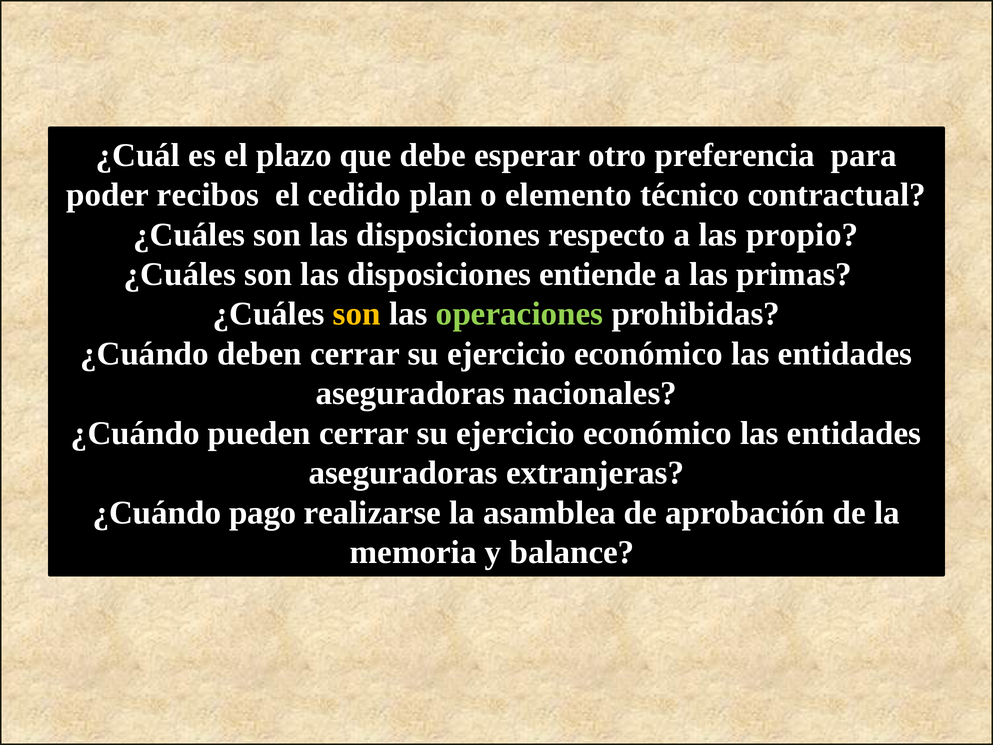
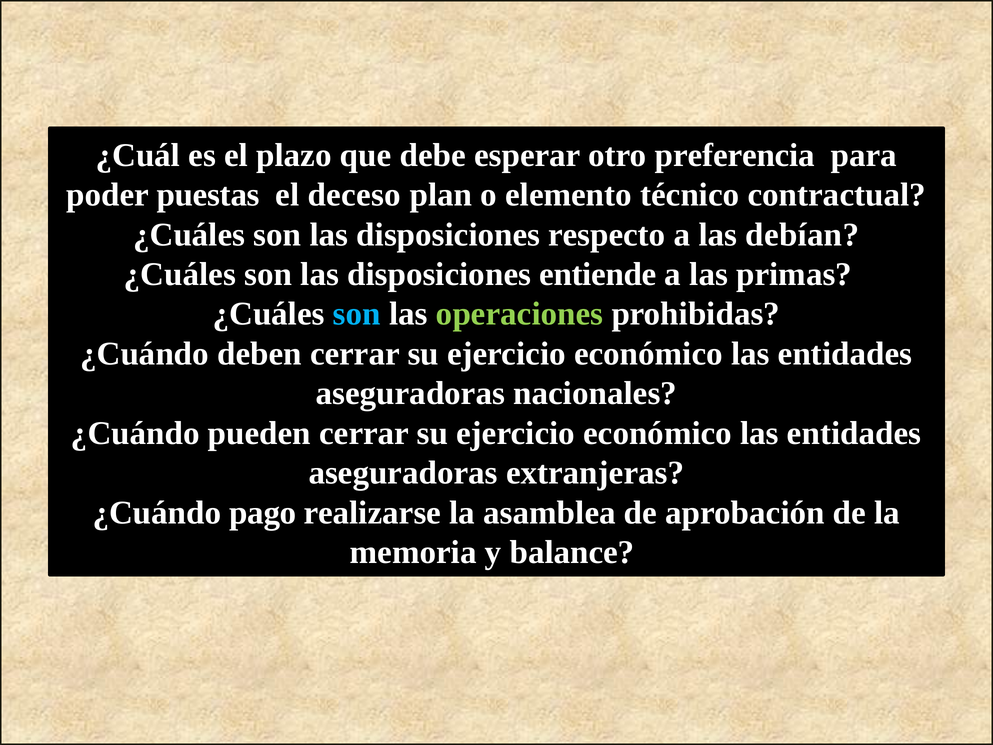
recibos: recibos -> puestas
cedido: cedido -> deceso
propio: propio -> debían
son at (357, 314) colour: yellow -> light blue
